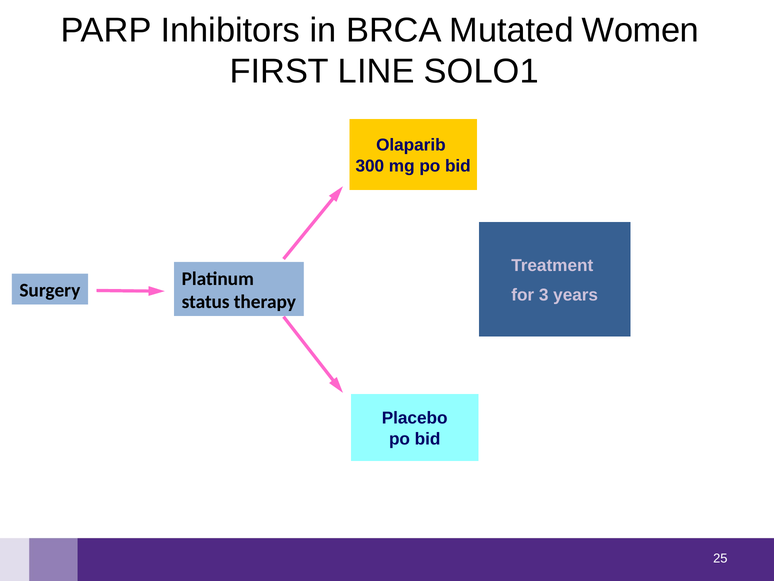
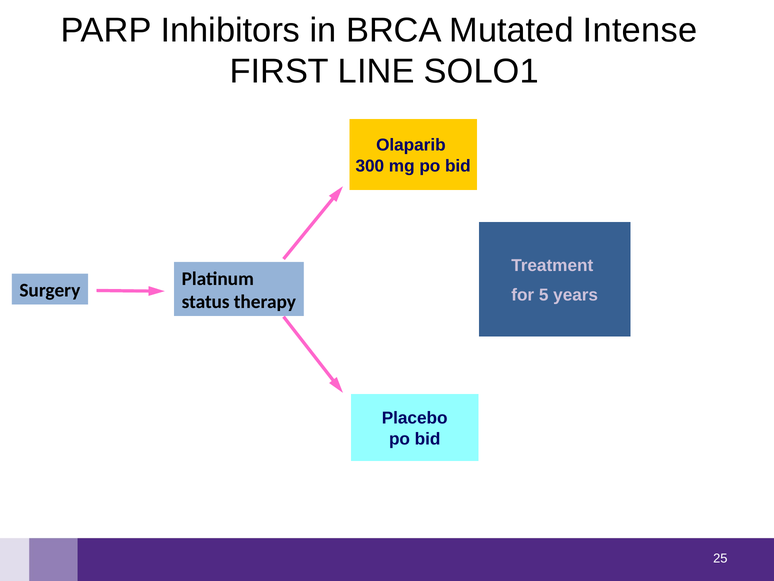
Women: Women -> Intense
3: 3 -> 5
